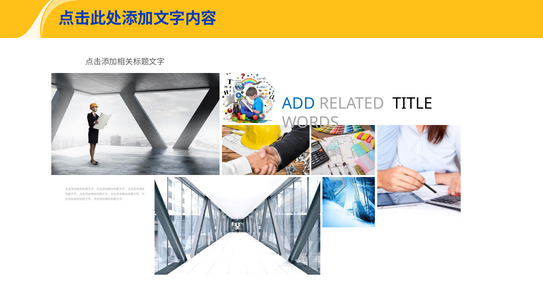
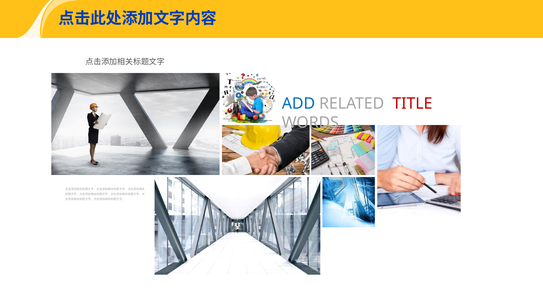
TITLE colour: black -> red
